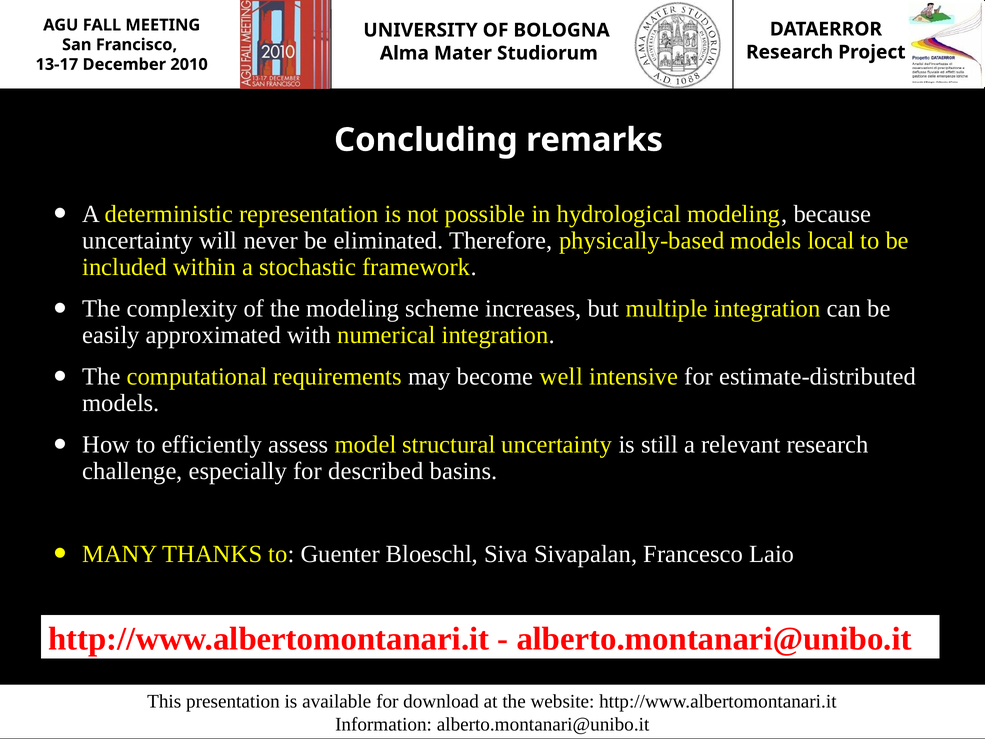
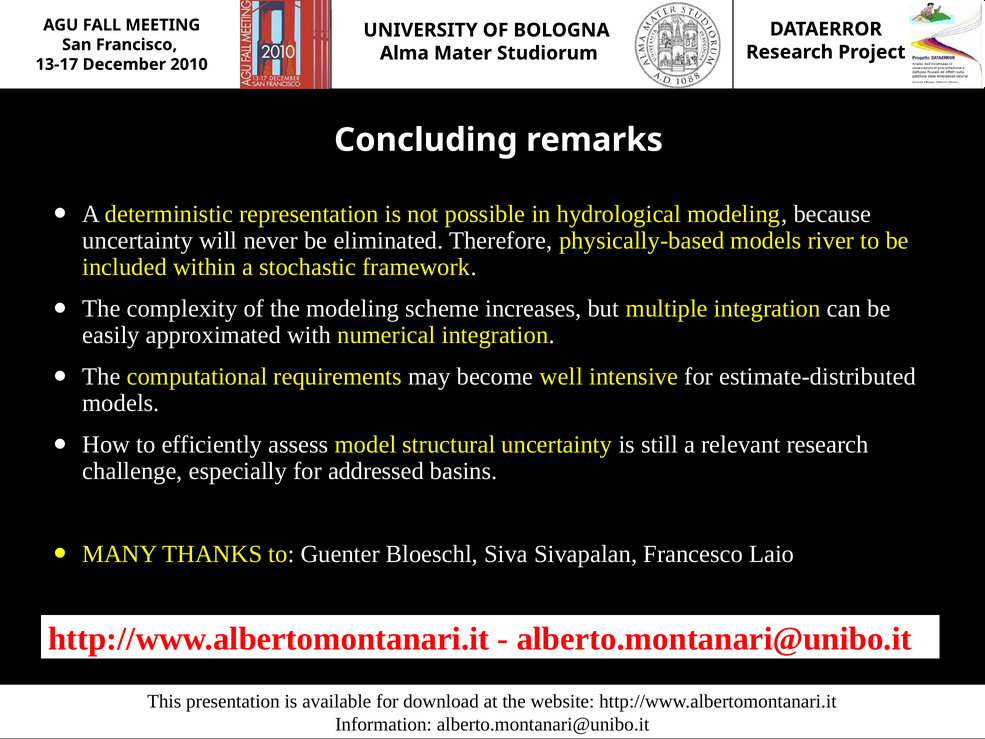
local: local -> river
described: described -> addressed
